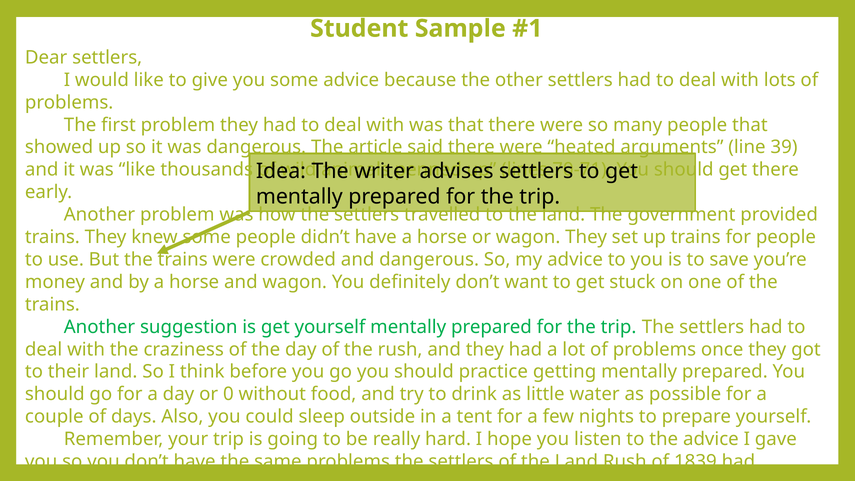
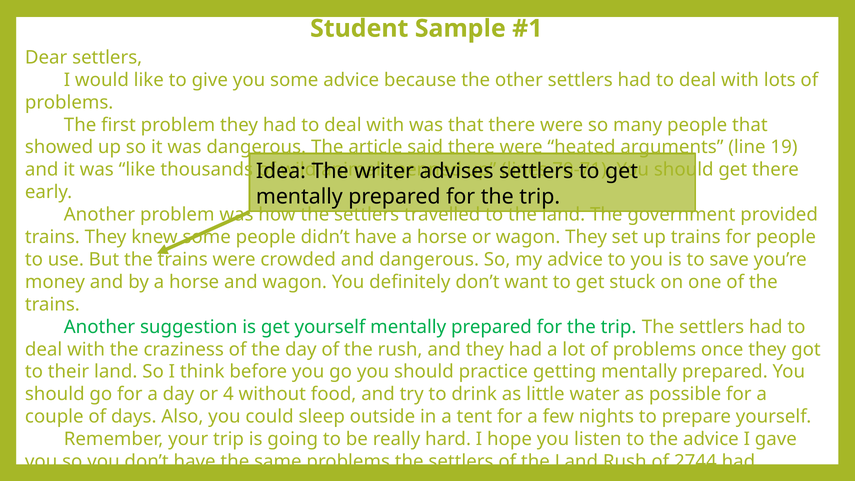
39: 39 -> 19
0: 0 -> 4
1839: 1839 -> 2744
